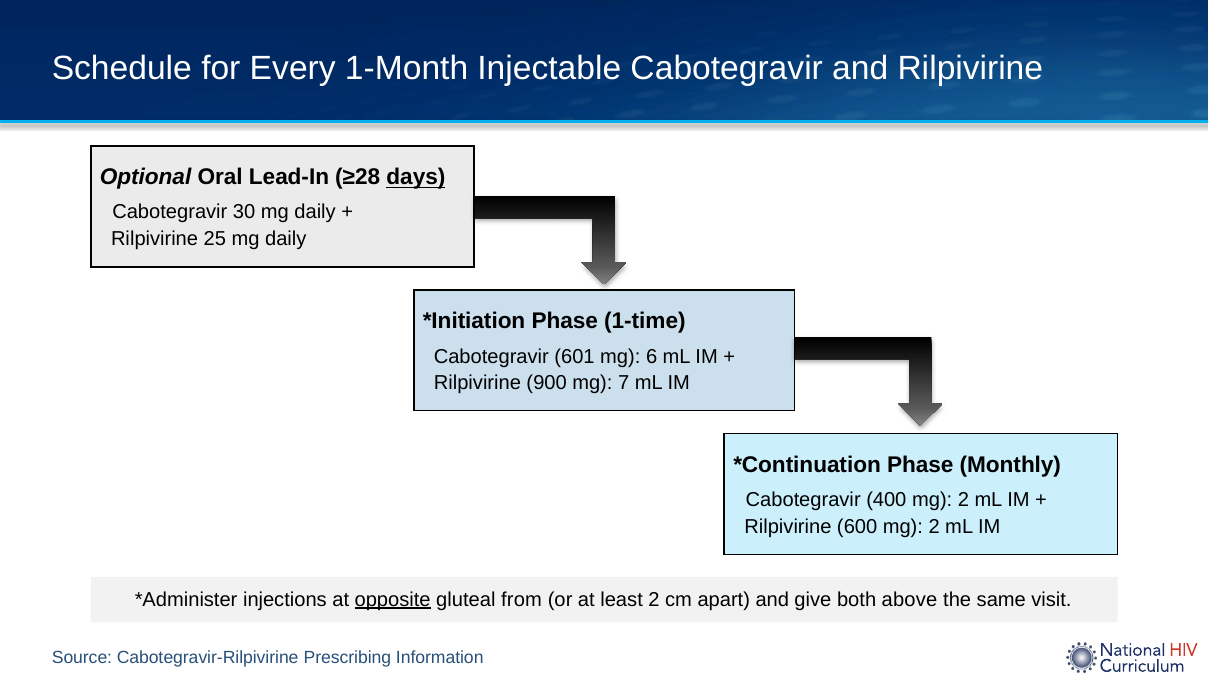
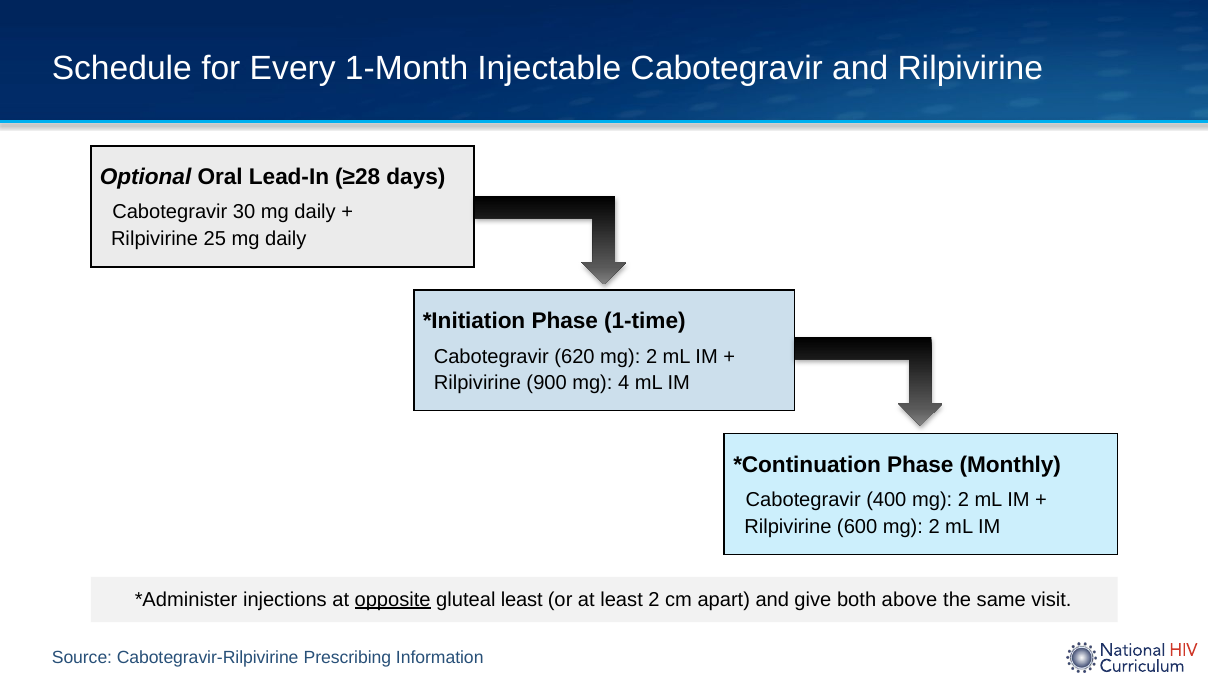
days underline: present -> none
601: 601 -> 620
6 at (652, 356): 6 -> 2
7: 7 -> 4
gluteal from: from -> least
